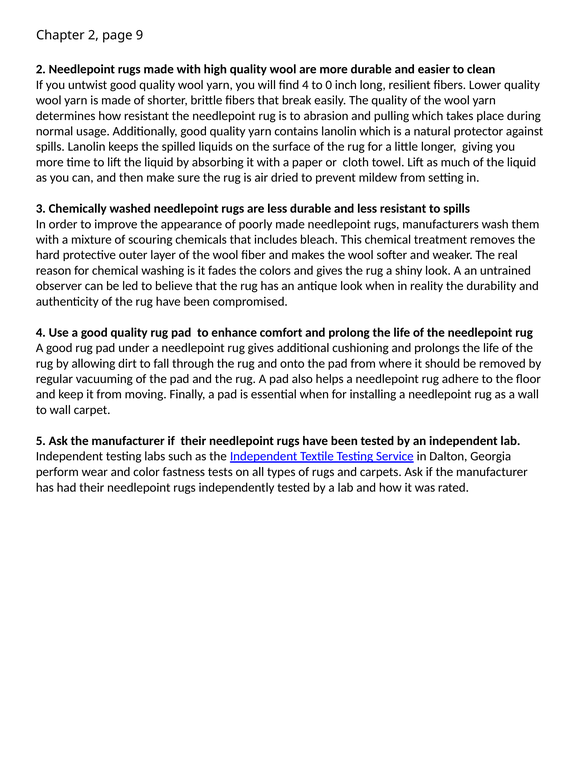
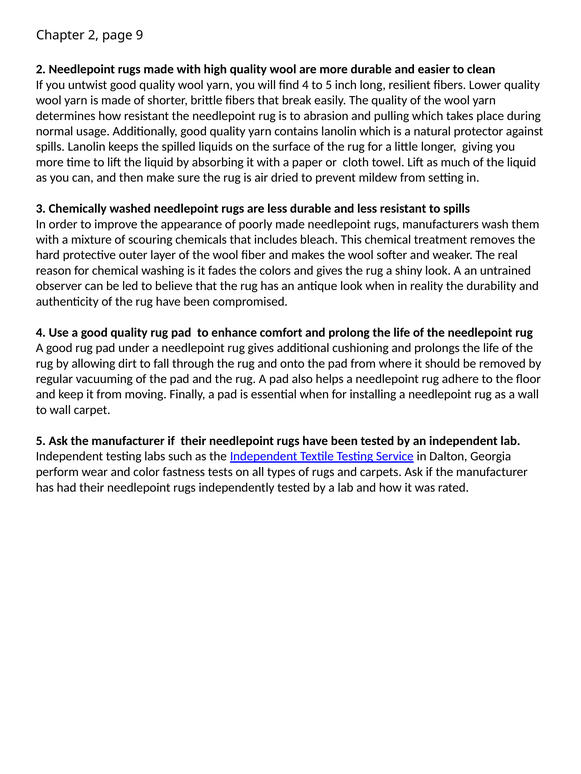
to 0: 0 -> 5
